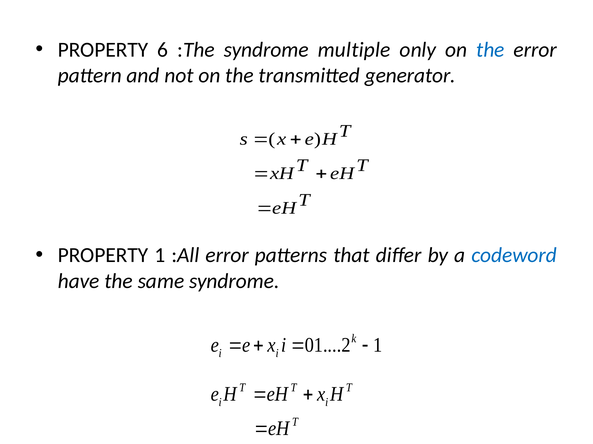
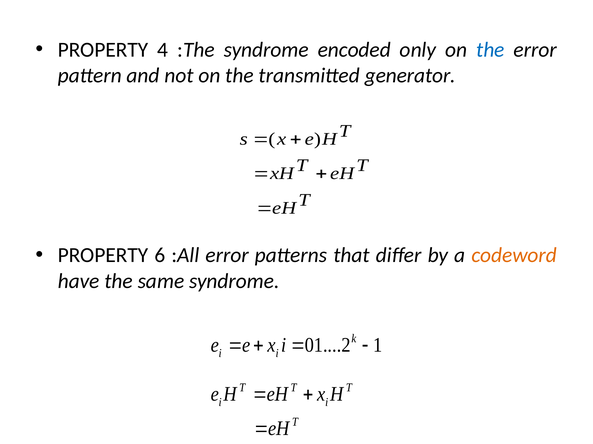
6: 6 -> 4
multiple: multiple -> encoded
PROPERTY 1: 1 -> 6
codeword colour: blue -> orange
